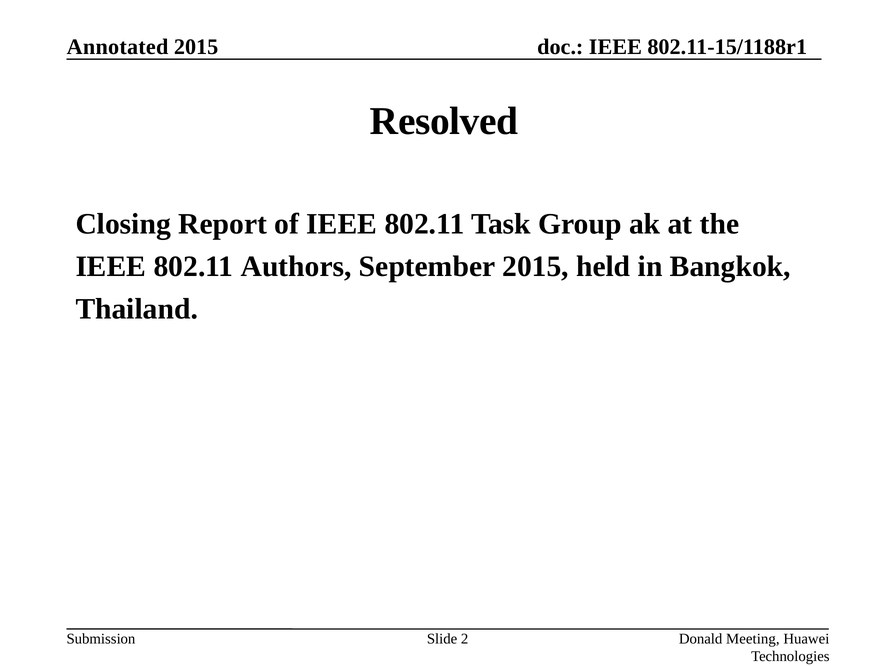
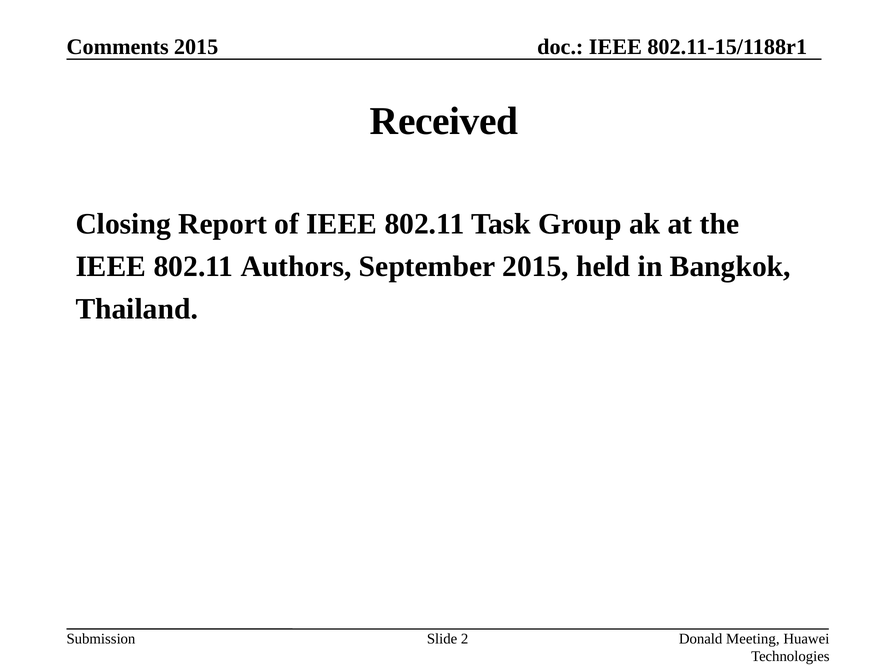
Annotated: Annotated -> Comments
Resolved: Resolved -> Received
